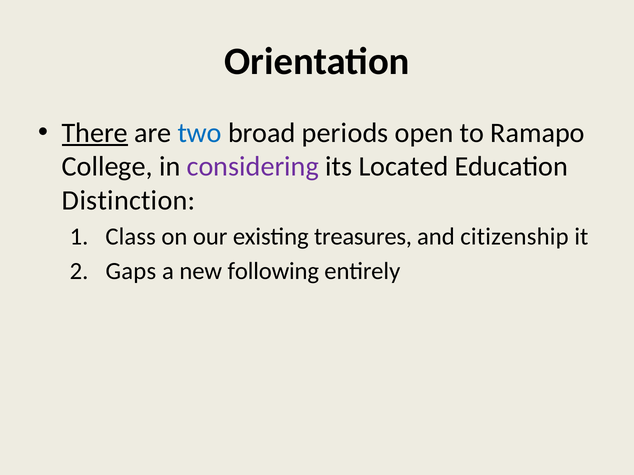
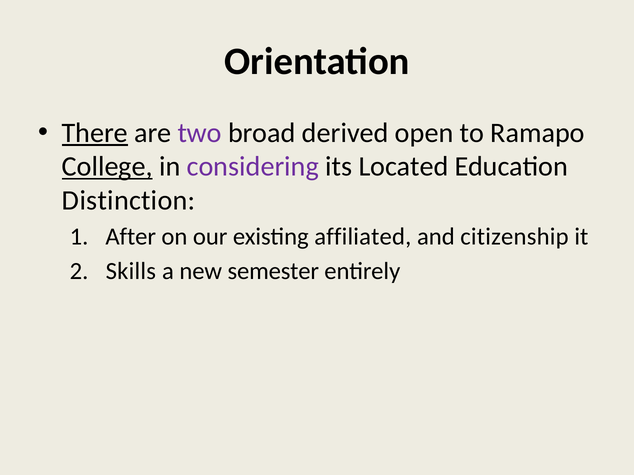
two colour: blue -> purple
periods: periods -> derived
College underline: none -> present
Class: Class -> After
treasures: treasures -> affiliated
Gaps: Gaps -> Skills
following: following -> semester
